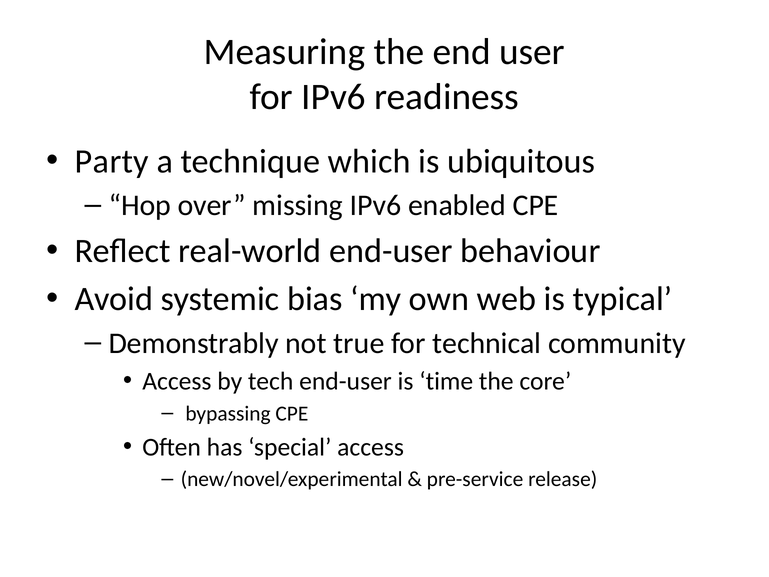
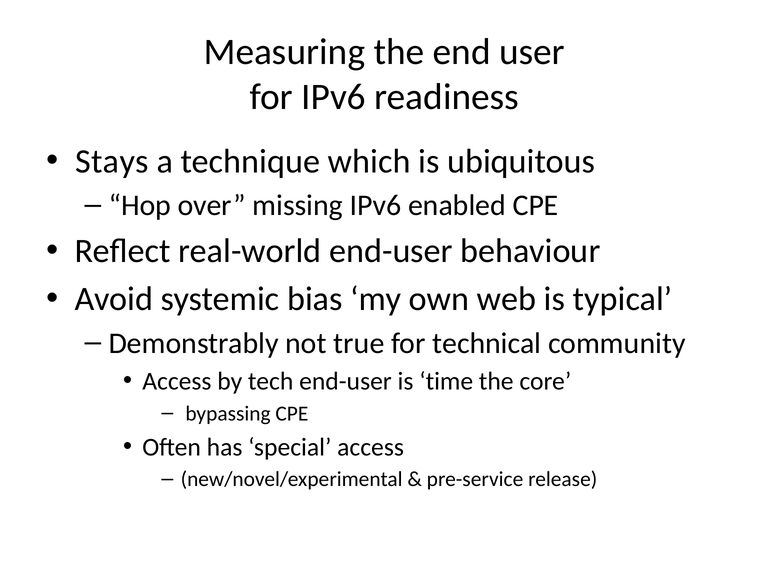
Party: Party -> Stays
